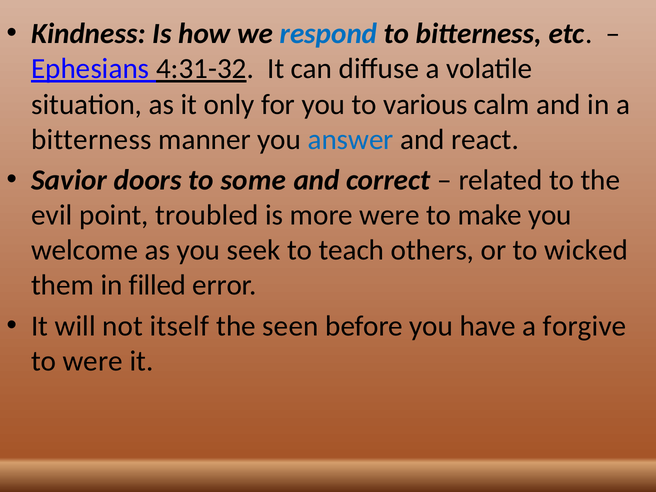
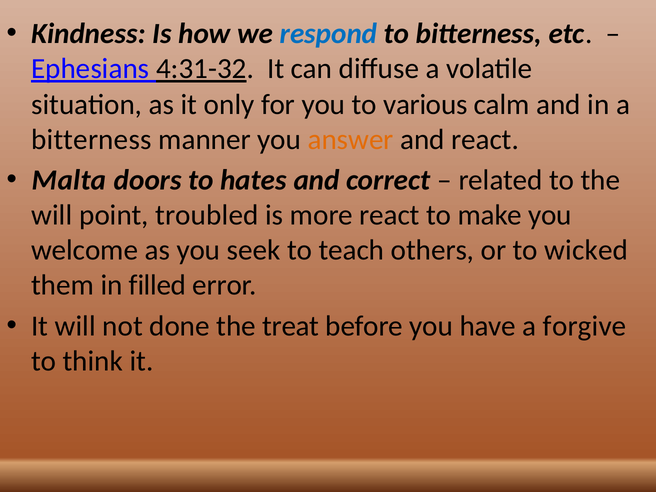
answer colour: blue -> orange
Savior: Savior -> Malta
some: some -> hates
evil at (52, 215): evil -> will
more were: were -> react
itself: itself -> done
seen: seen -> treat
to were: were -> think
